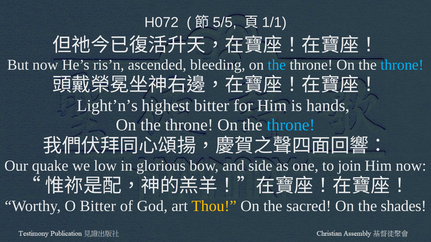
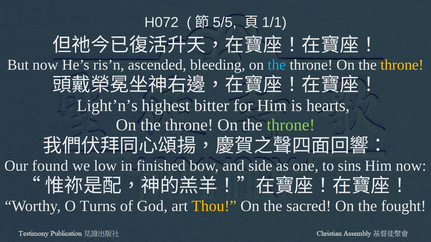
throne at (402, 65) colour: light blue -> yellow
hands: hands -> hearts
throne at (291, 125) colour: light blue -> light green
quake: quake -> found
glorious: glorious -> finished
join: join -> sins
O Bitter: Bitter -> Turns
shades: shades -> fought
